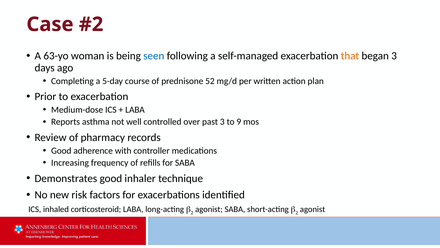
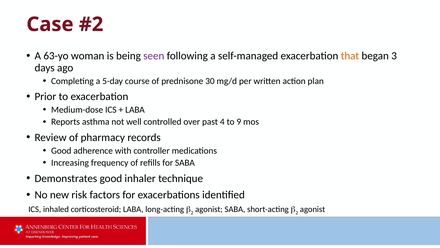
seen colour: blue -> purple
52: 52 -> 30
past 3: 3 -> 4
